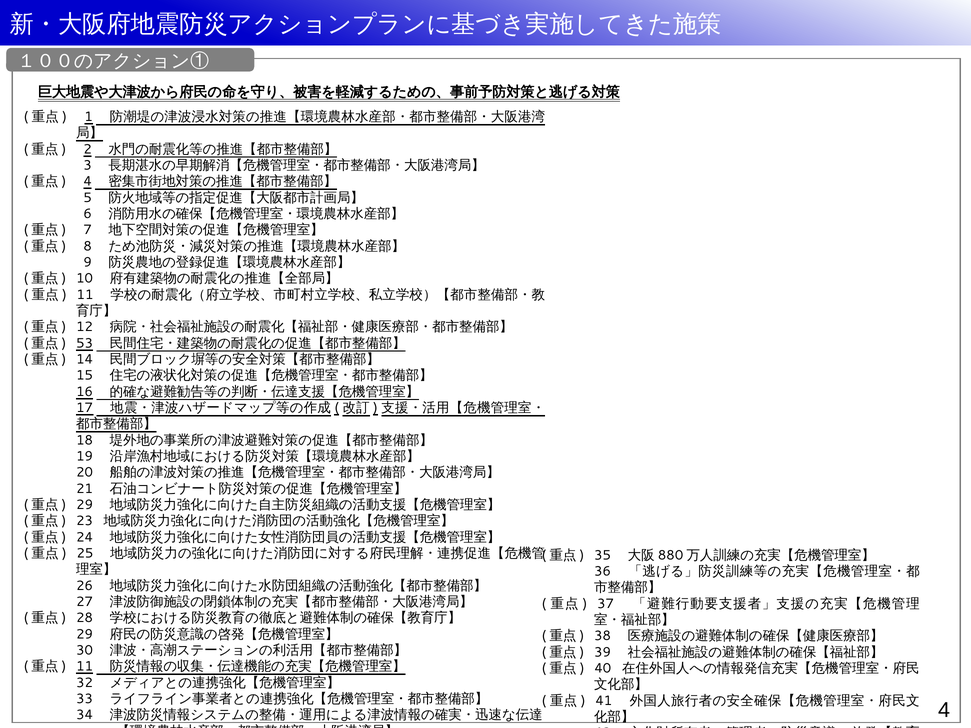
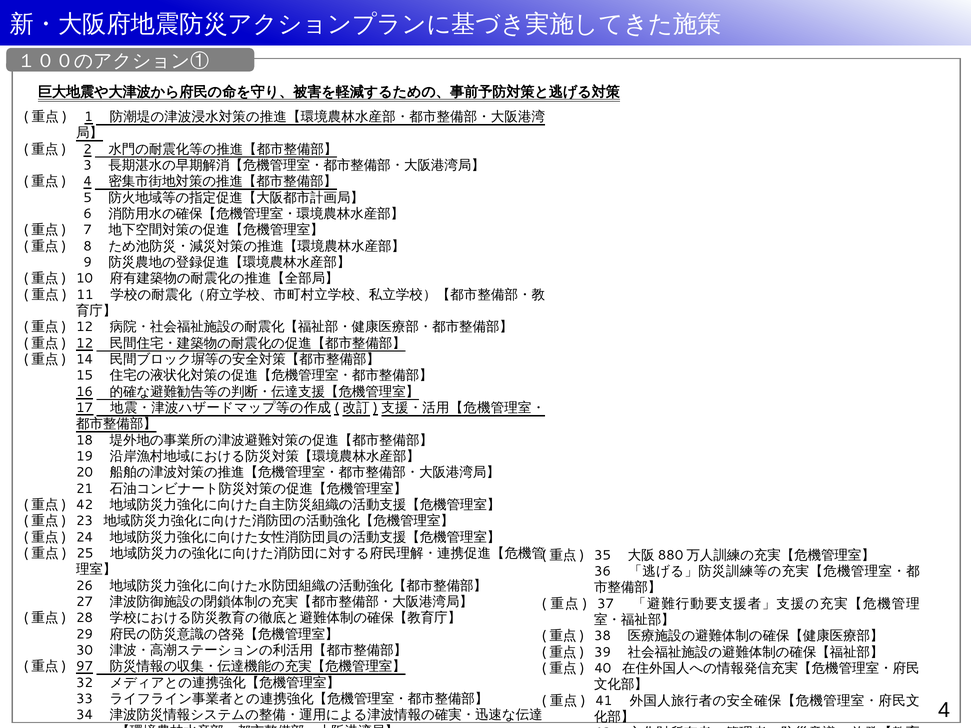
53 at (85, 343): 53 -> 12
29 at (85, 505): 29 -> 42
11 at (85, 667): 11 -> 97
